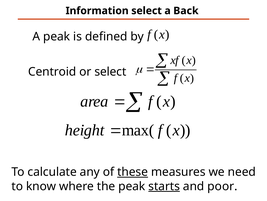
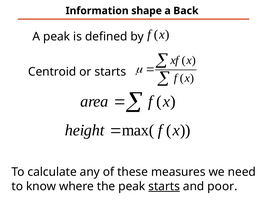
Information select: select -> shape
or select: select -> starts
these underline: present -> none
